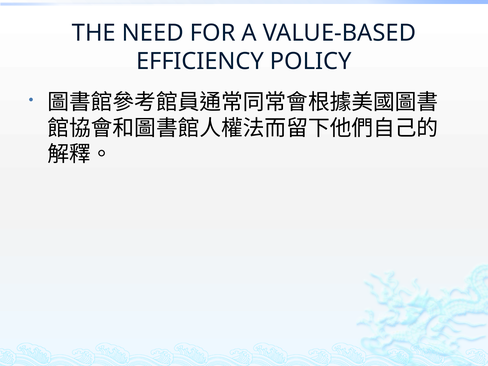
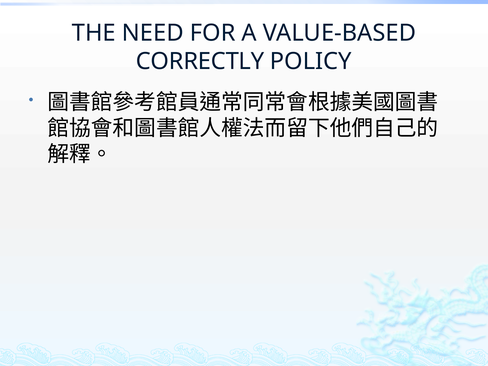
EFFICIENCY: EFFICIENCY -> CORRECTLY
